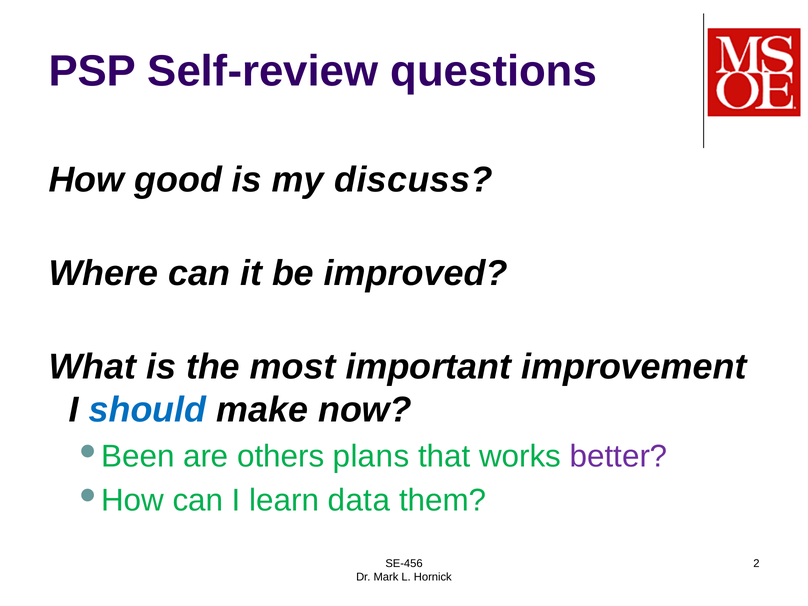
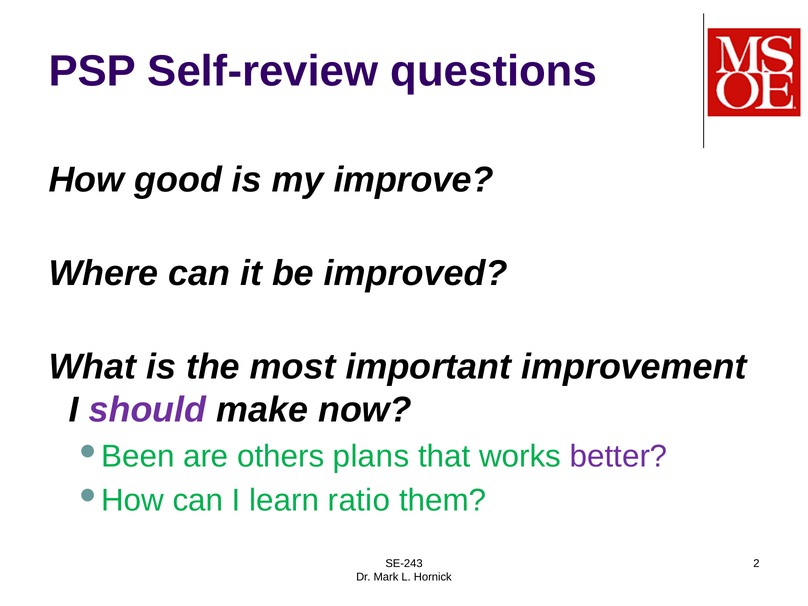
discuss: discuss -> improve
should colour: blue -> purple
data: data -> ratio
SE-456: SE-456 -> SE-243
